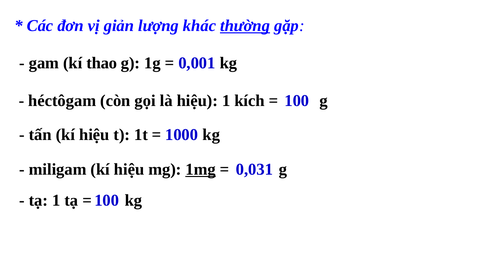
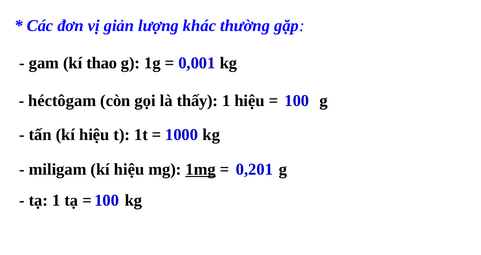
thường underline: present -> none
là hiệu: hiệu -> thấy
1 kích: kích -> hiệu
0,031: 0,031 -> 0,201
